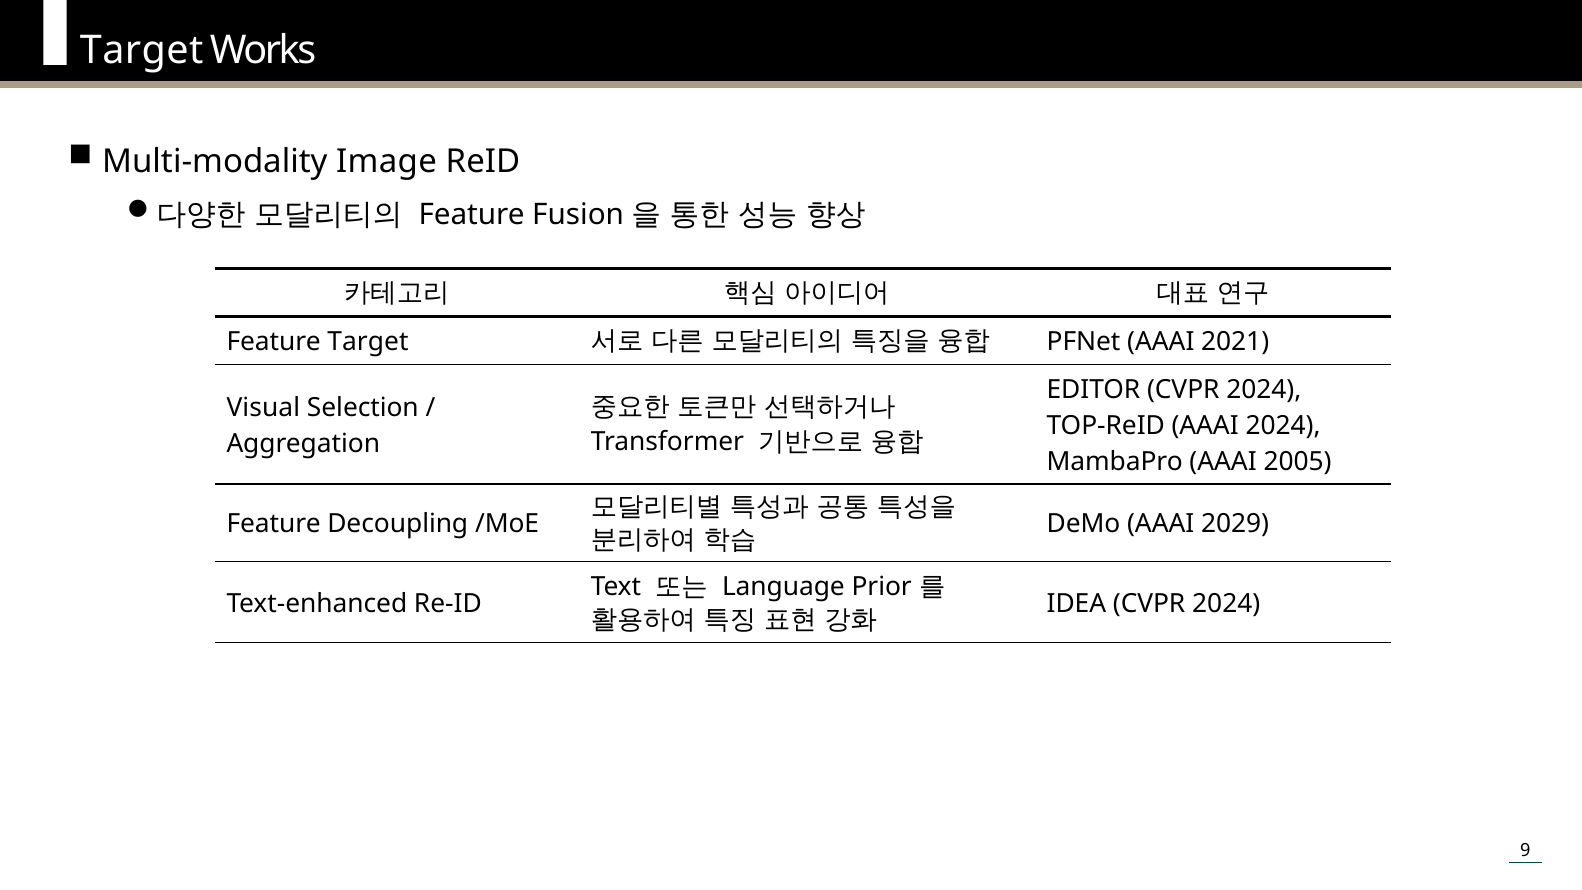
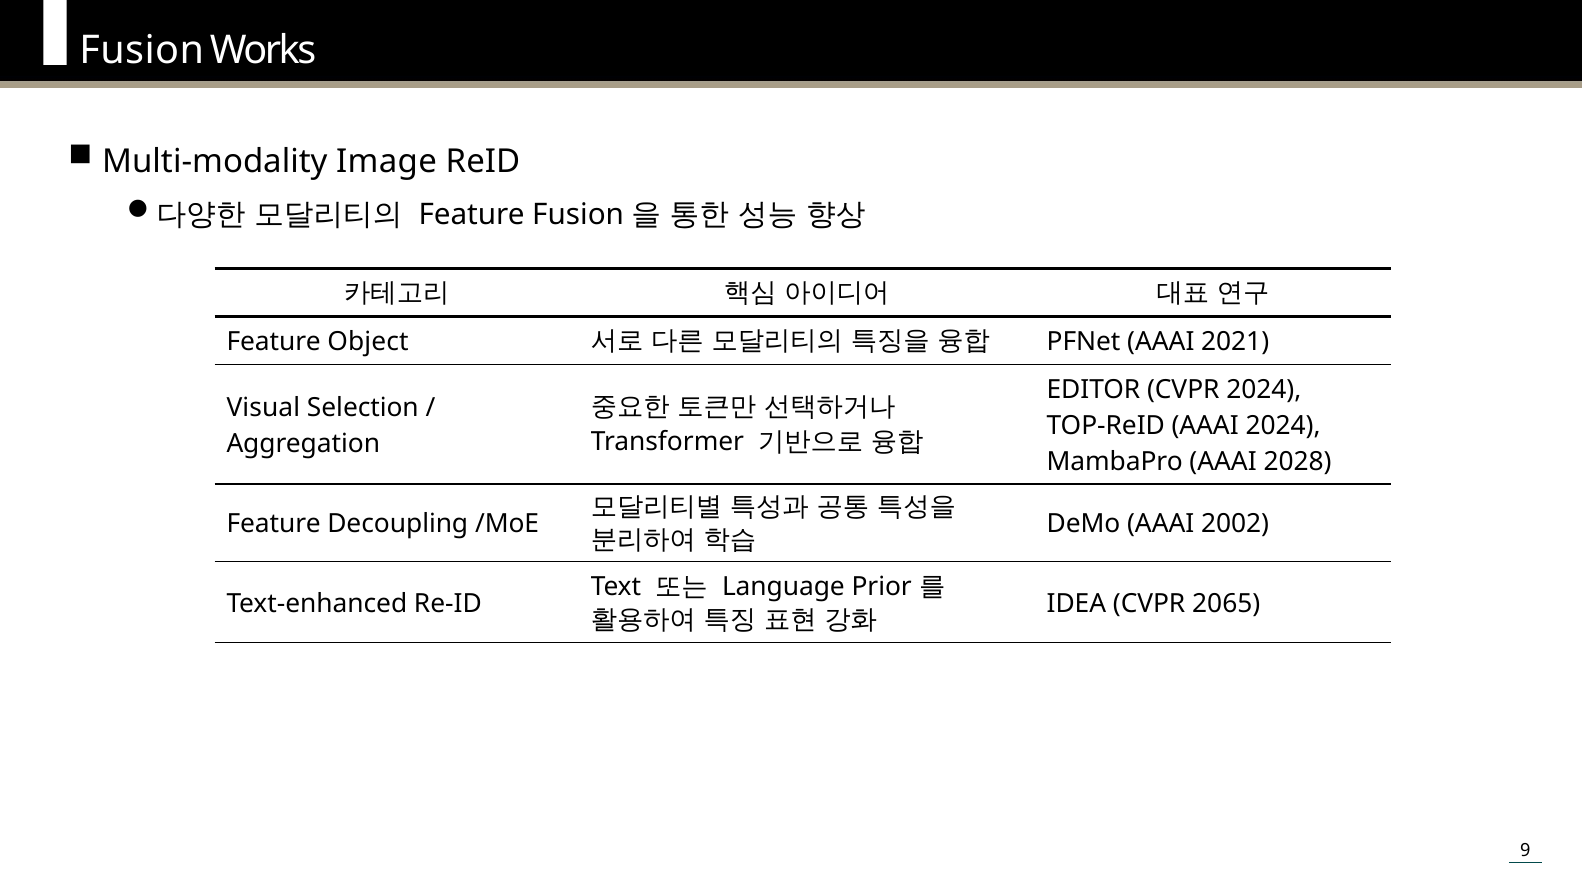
Target at (142, 50): Target -> Fusion
Feature Target: Target -> Object
2005: 2005 -> 2028
2029: 2029 -> 2002
IDEA CVPR 2024: 2024 -> 2065
